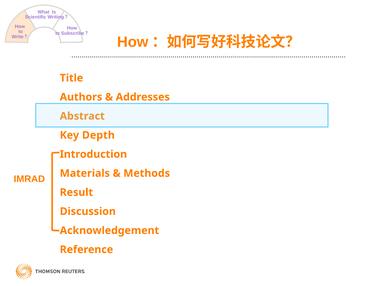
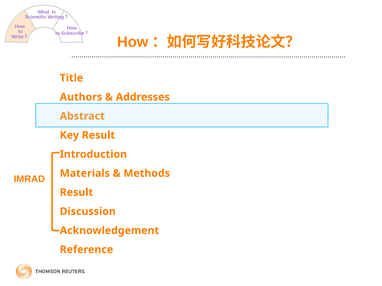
Key Depth: Depth -> Result
